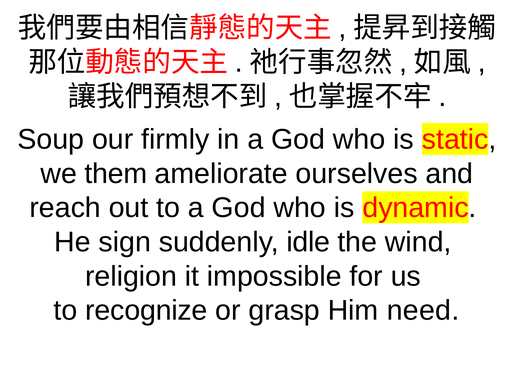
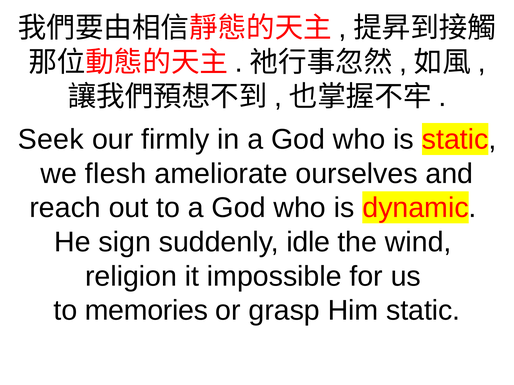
Soup: Soup -> Seek
them: them -> flesh
recognize: recognize -> memories
Him need: need -> static
